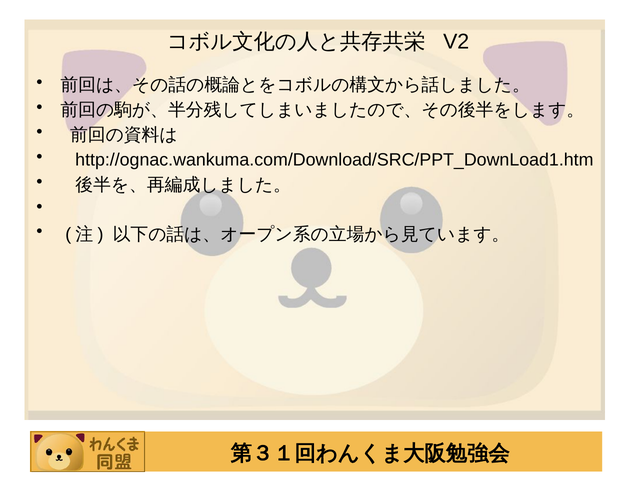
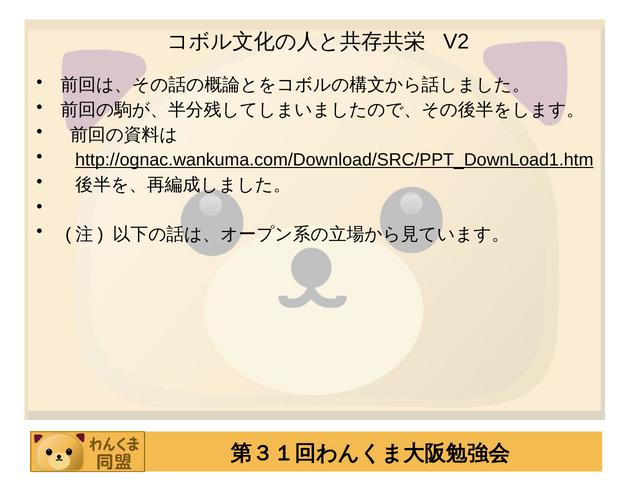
http://ognac.wankuma.com/Download/SRC/PPT_DownLoad1.htm underline: none -> present
